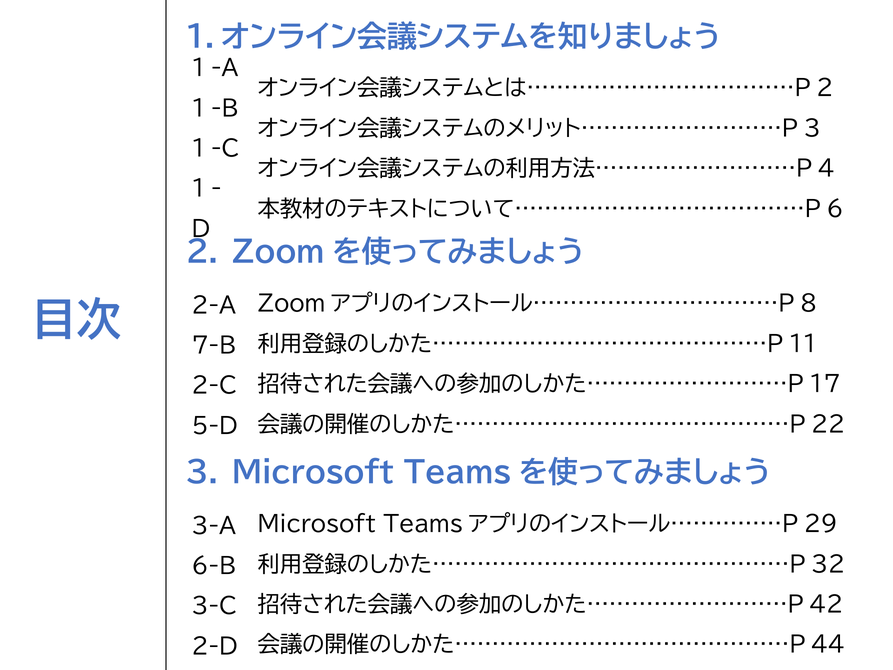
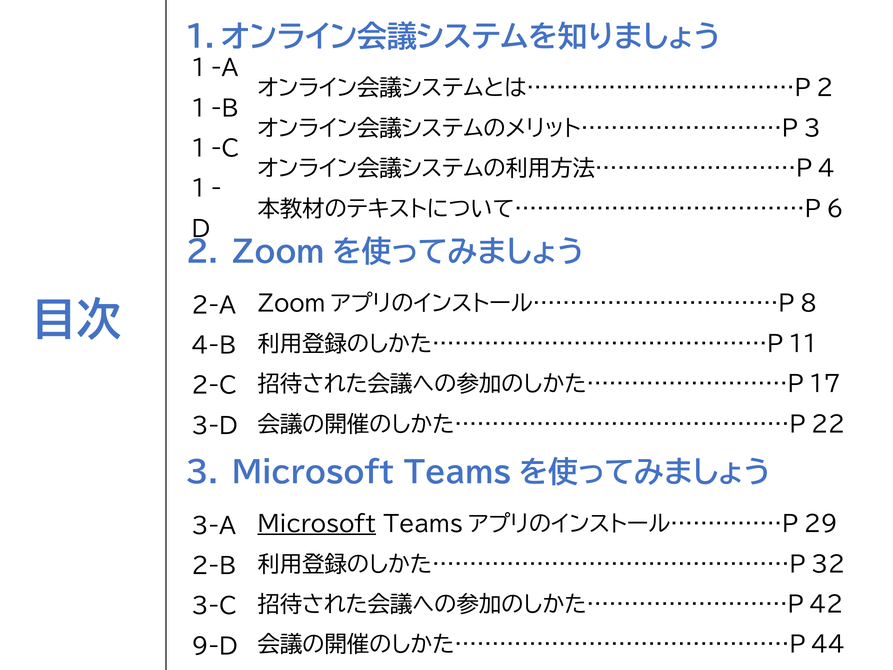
7-B: 7-B -> 4-B
5-D: 5-D -> 3-D
Microsoft underline: none -> present
6-B: 6-B -> 2-B
2-D: 2-D -> 9-D
